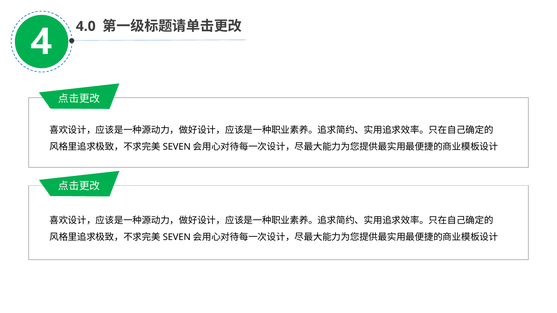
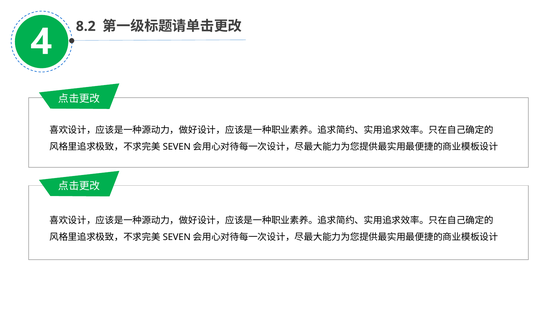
4.0: 4.0 -> 8.2
